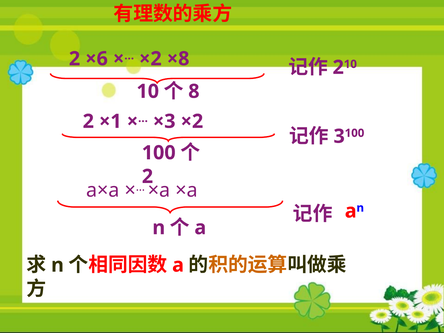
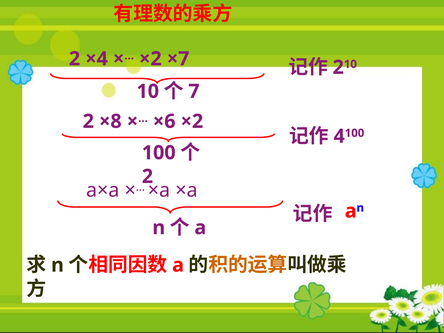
×6: ×6 -> ×4
×8: ×8 -> ×7
8: 8 -> 7
×1: ×1 -> ×8
×3: ×3 -> ×6
3: 3 -> 4
